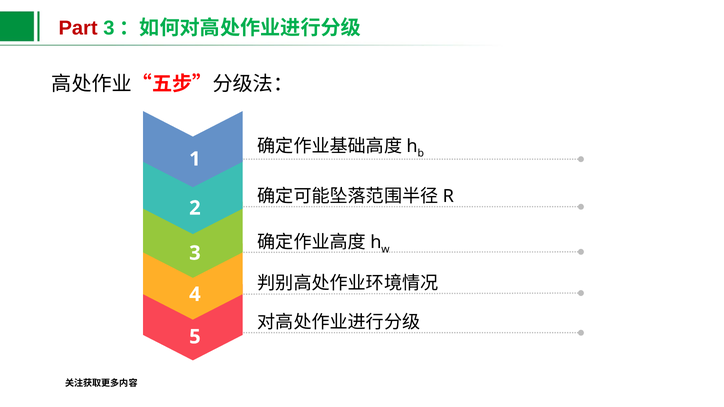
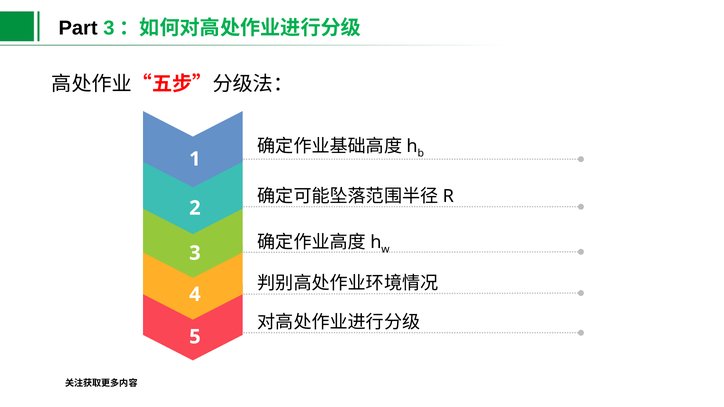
Part colour: red -> black
